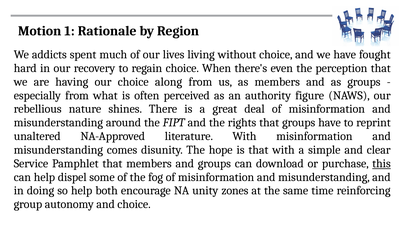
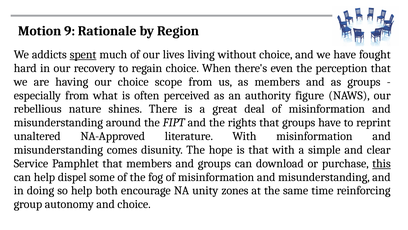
1: 1 -> 9
spent underline: none -> present
along: along -> scope
